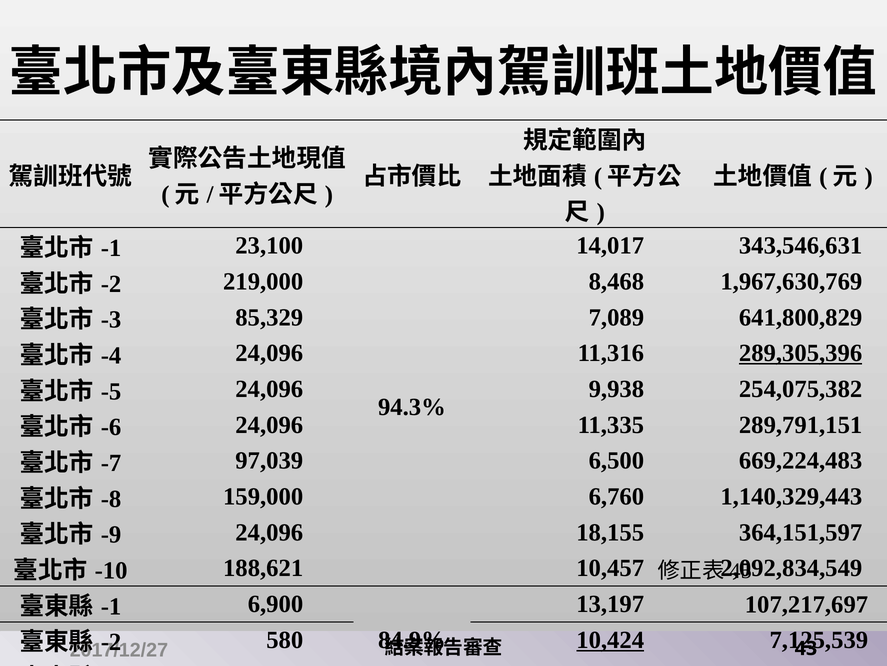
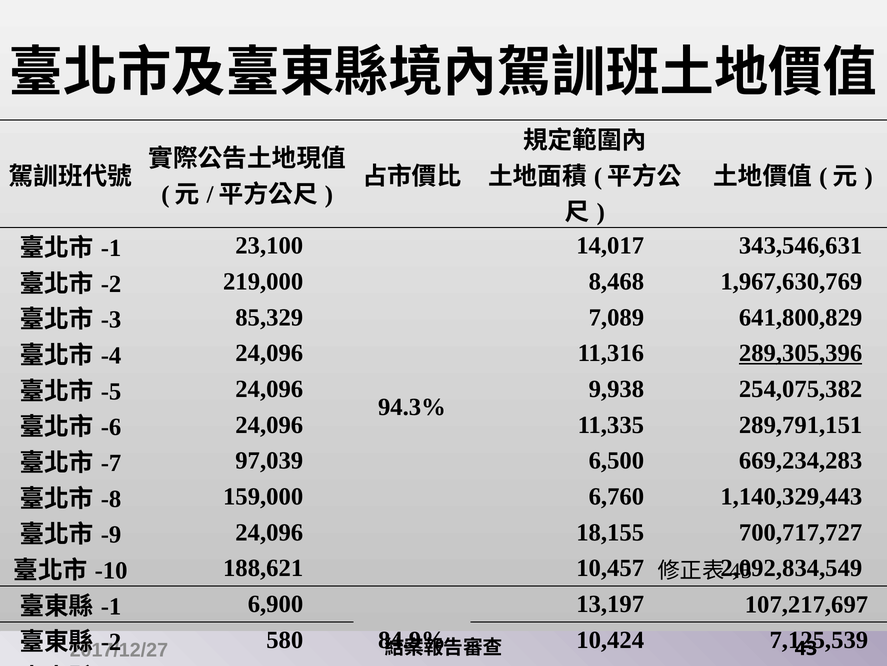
669,224,483: 669,224,483 -> 669,234,283
364,151,597: 364,151,597 -> 700,717,727
10,424 underline: present -> none
